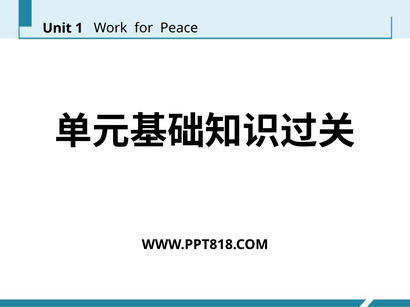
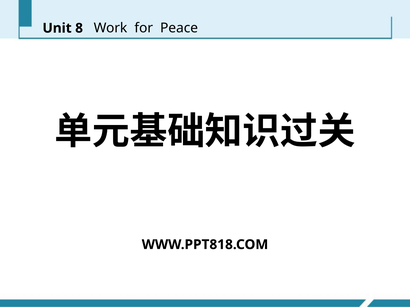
1: 1 -> 8
